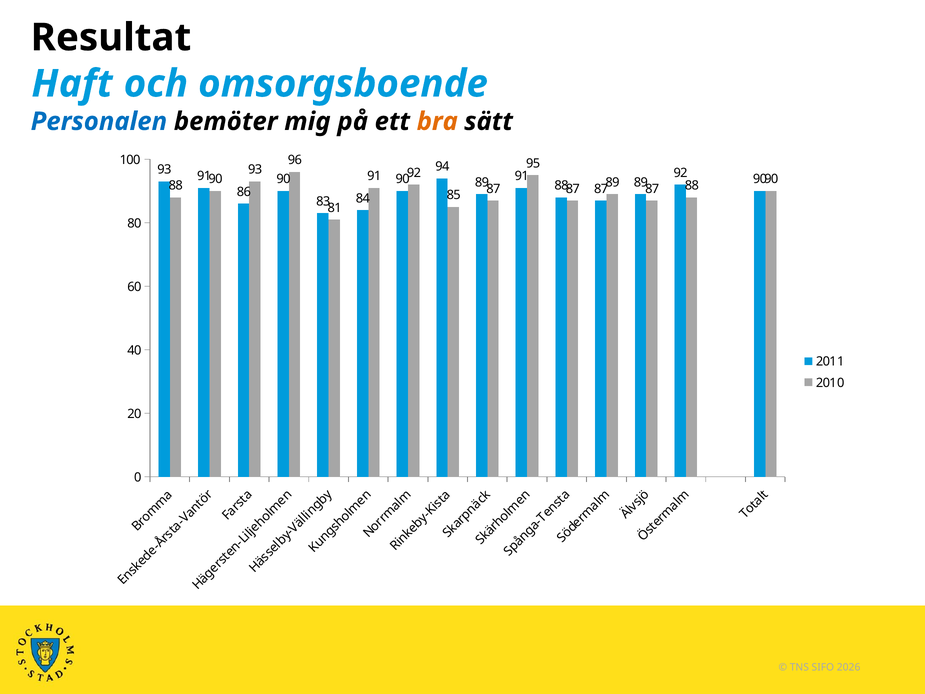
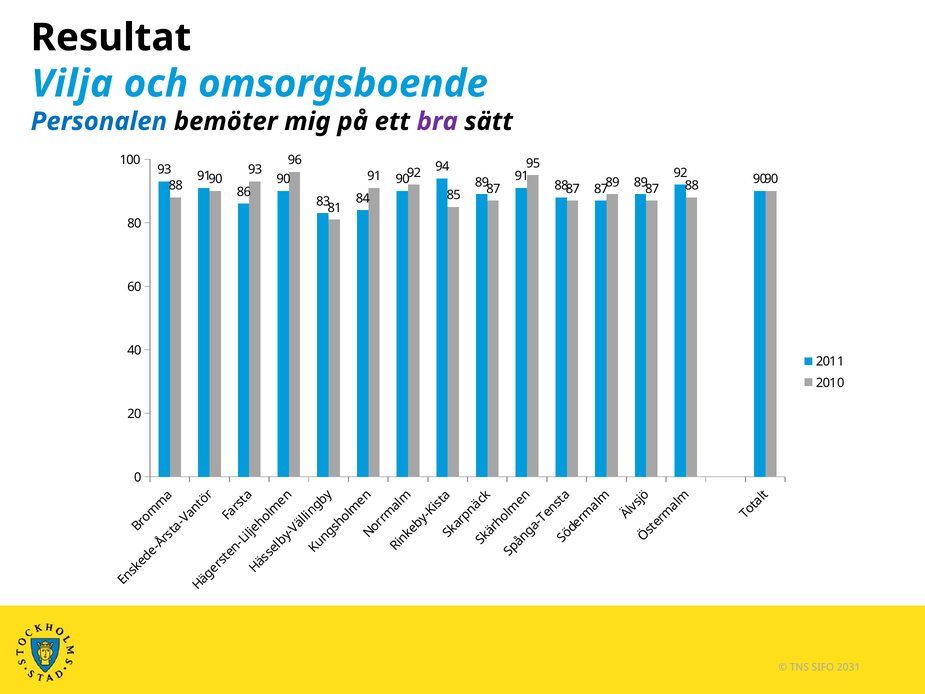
Haft: Haft -> Vilja
bra colour: orange -> purple
2026: 2026 -> 2031
